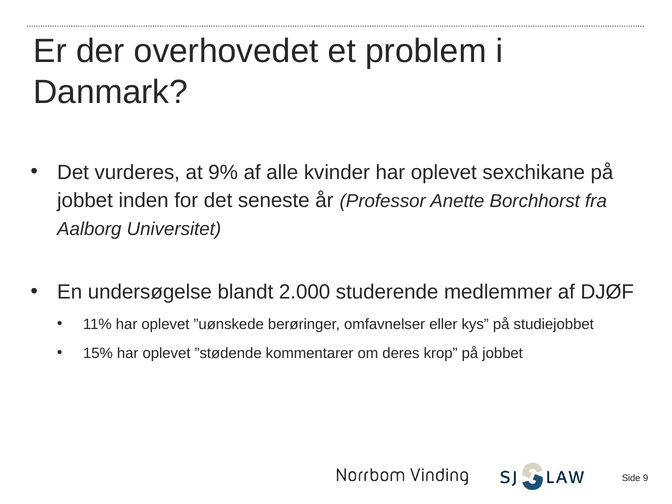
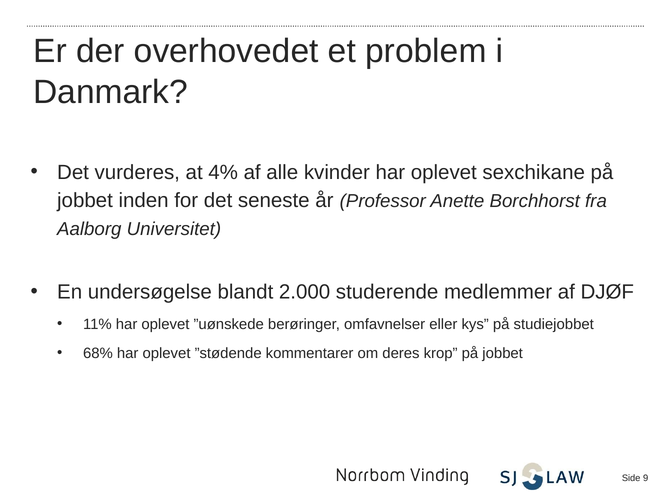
9%: 9% -> 4%
15%: 15% -> 68%
